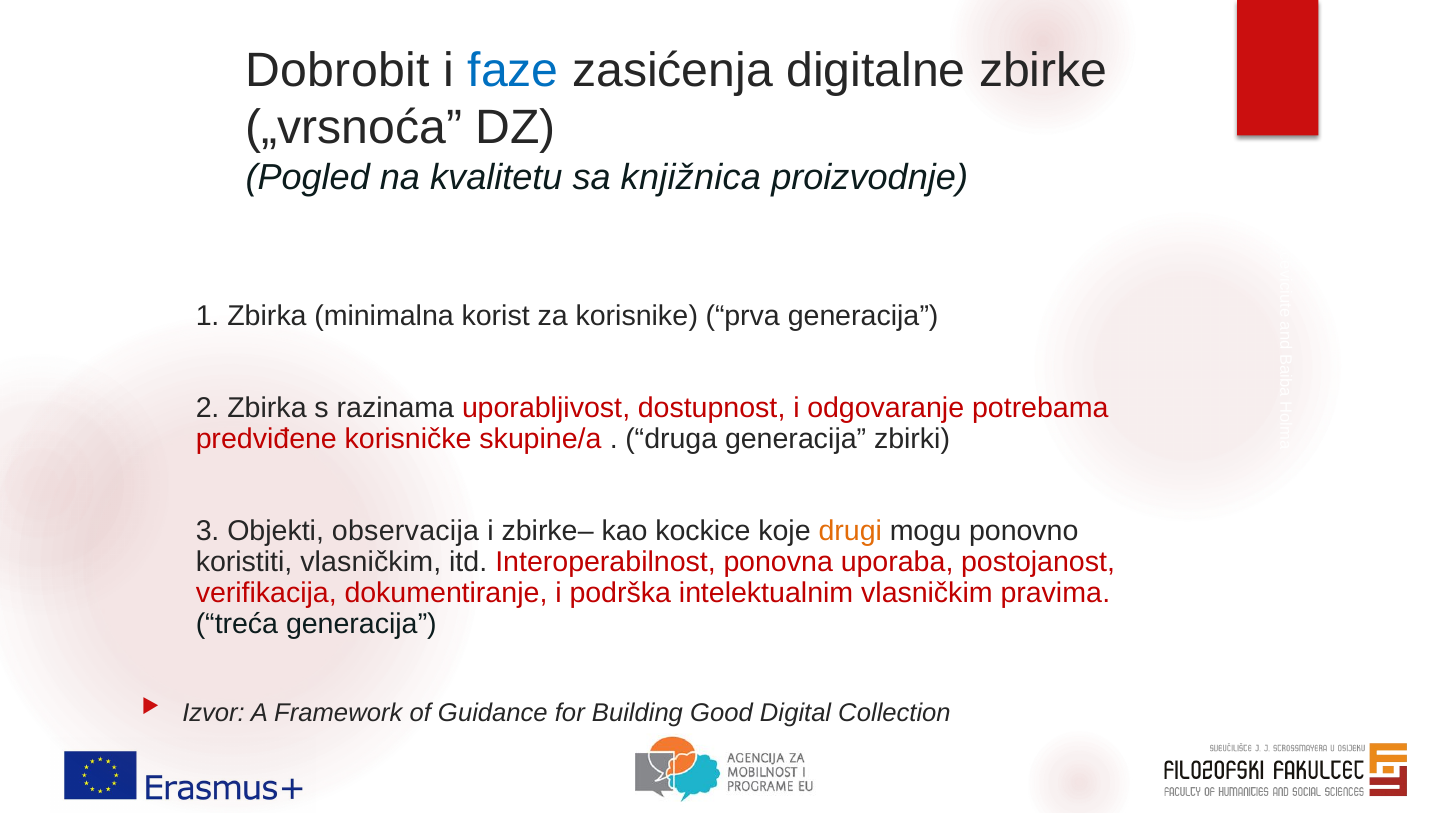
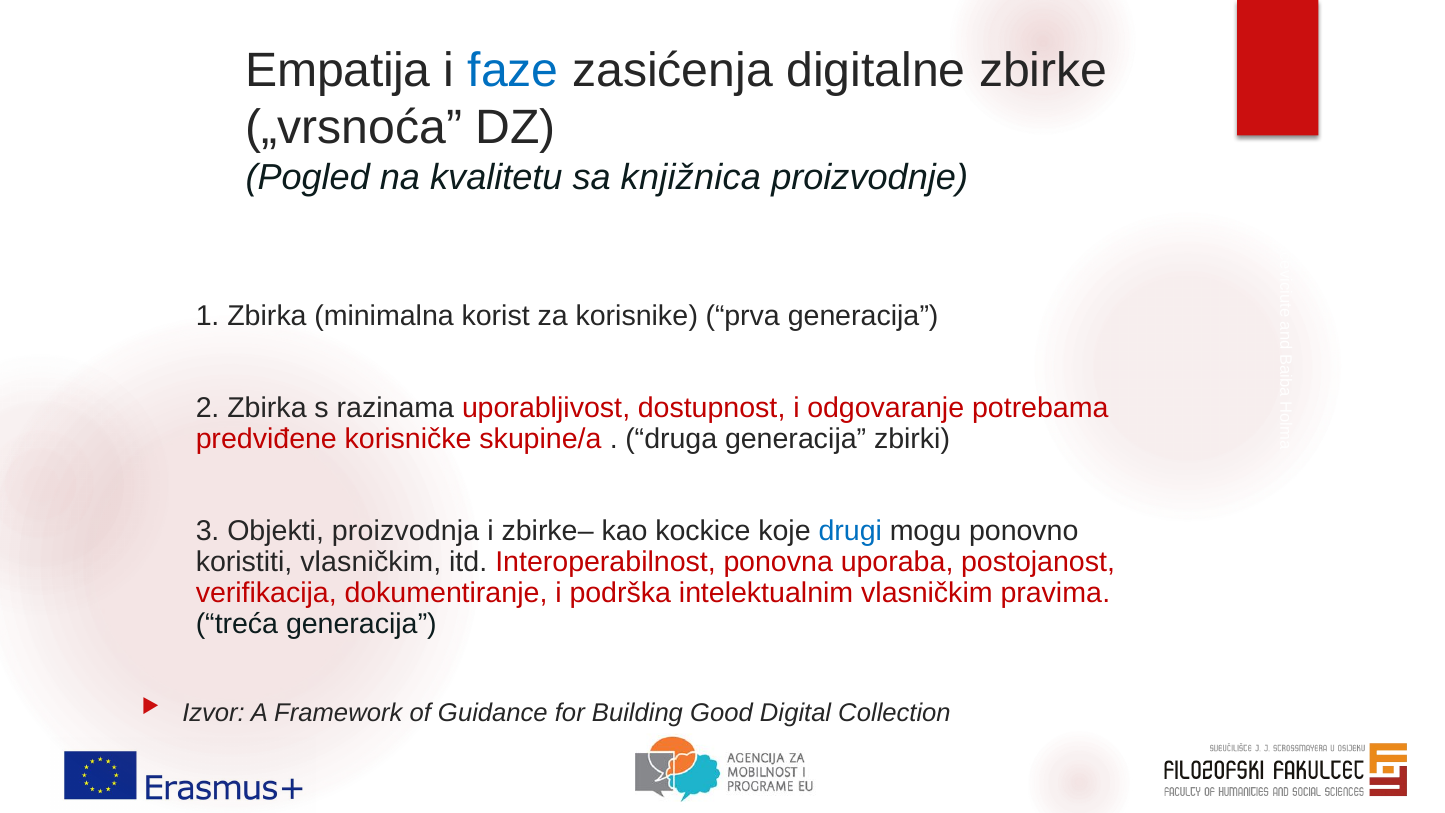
Dobrobit: Dobrobit -> Empatija
observacija: observacija -> proizvodnja
drugi colour: orange -> blue
